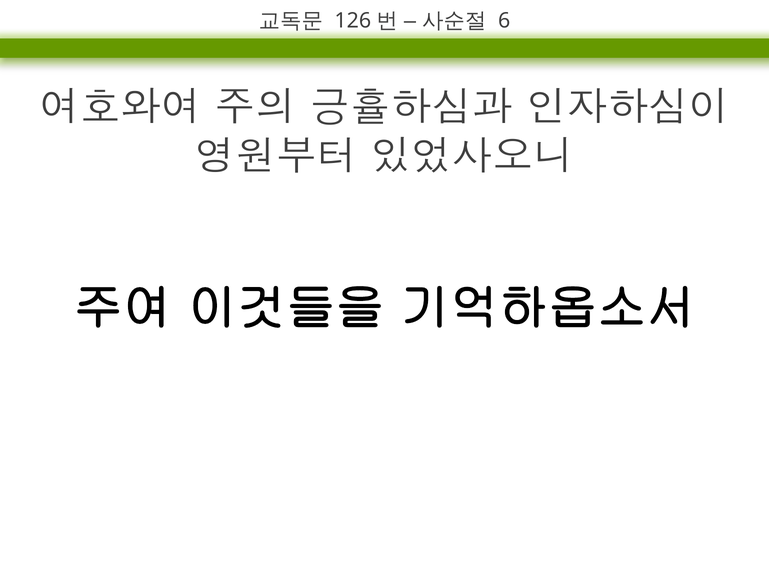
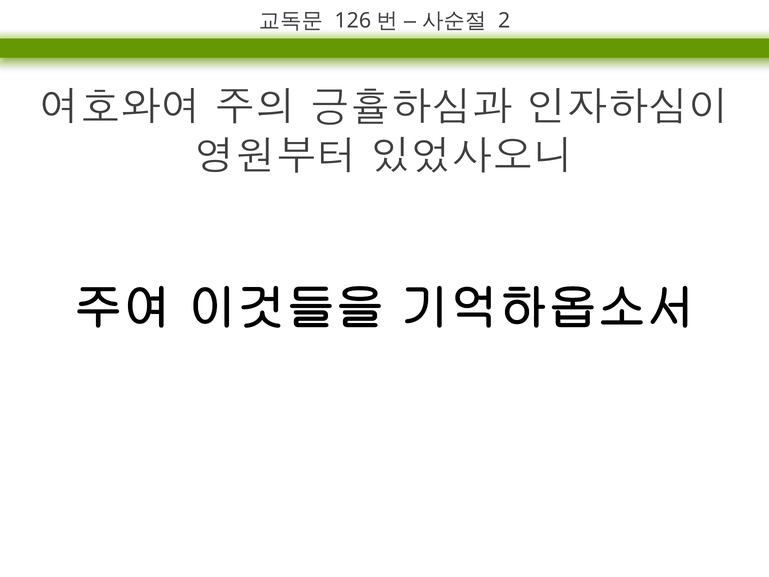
6: 6 -> 2
